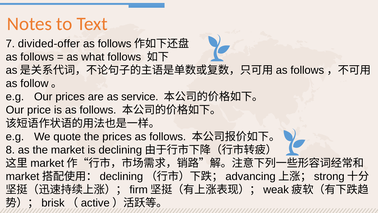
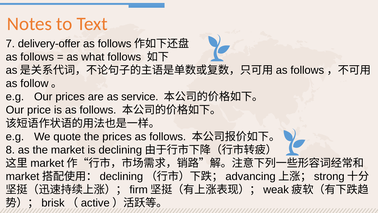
divided-offer: divided-offer -> delivery-offer
